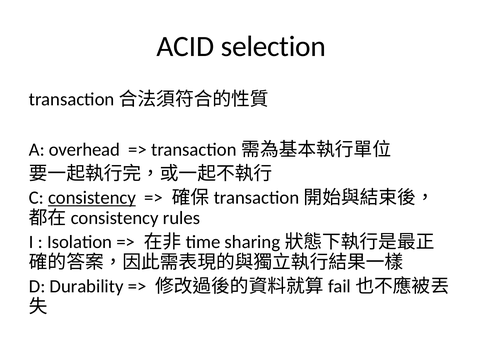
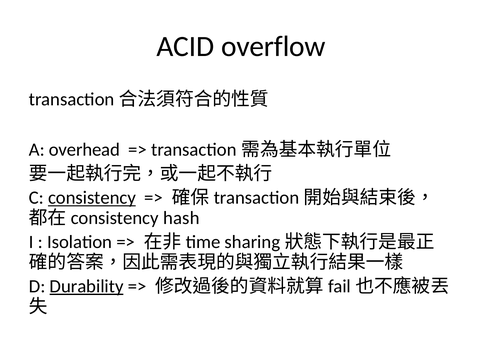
selection: selection -> overflow
rules: rules -> hash
Durability underline: none -> present
